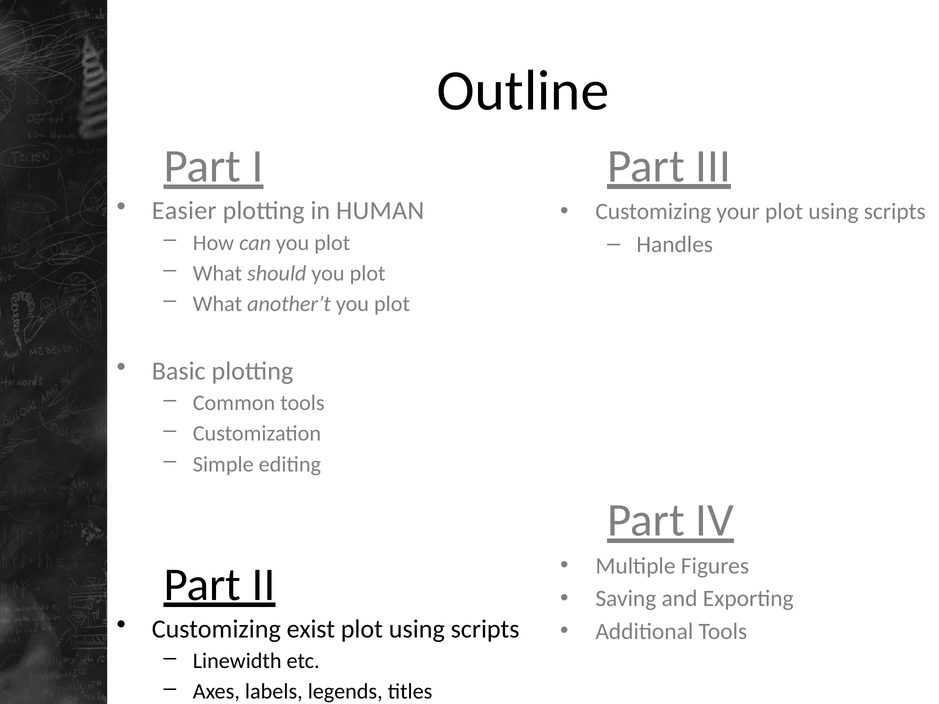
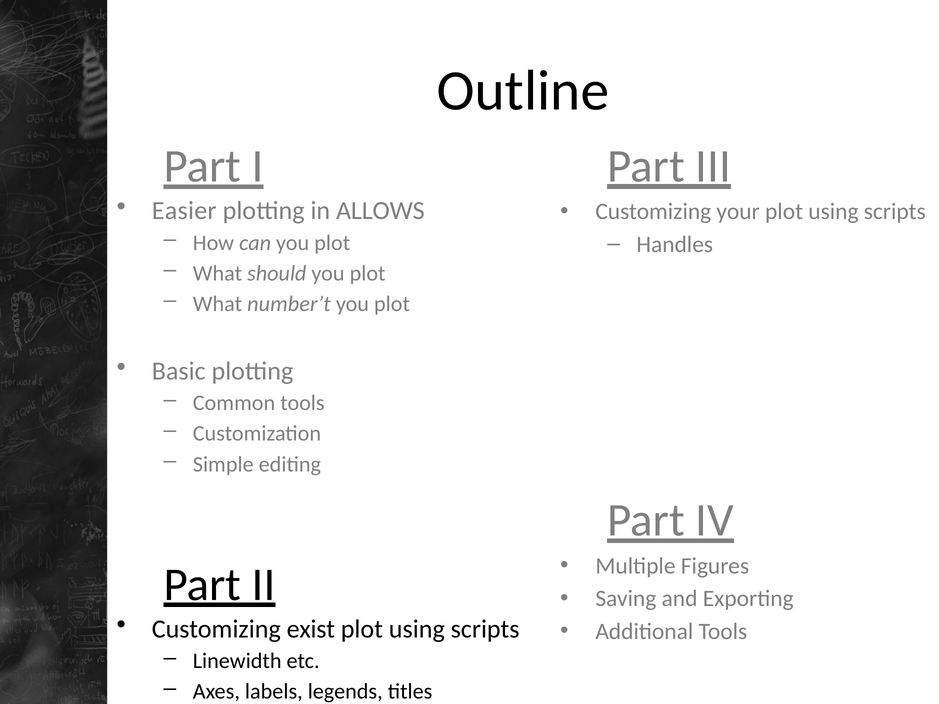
HUMAN: HUMAN -> ALLOWS
another’t: another’t -> number’t
